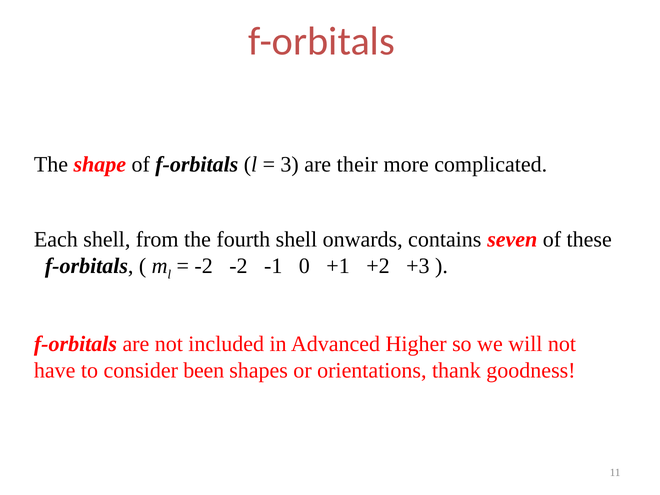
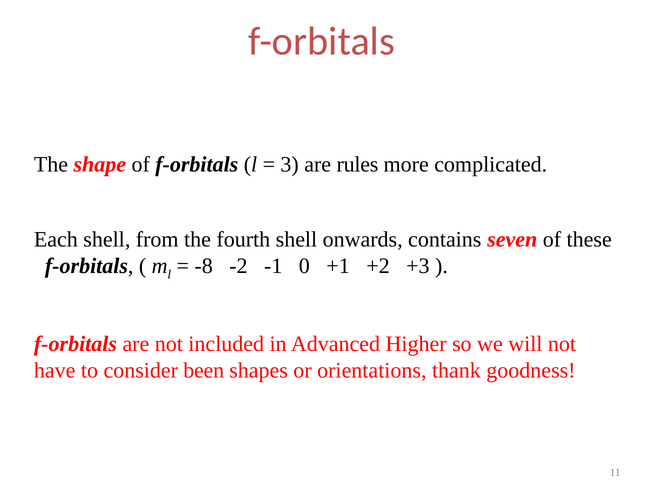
their: their -> rules
-2 at (204, 266): -2 -> -8
